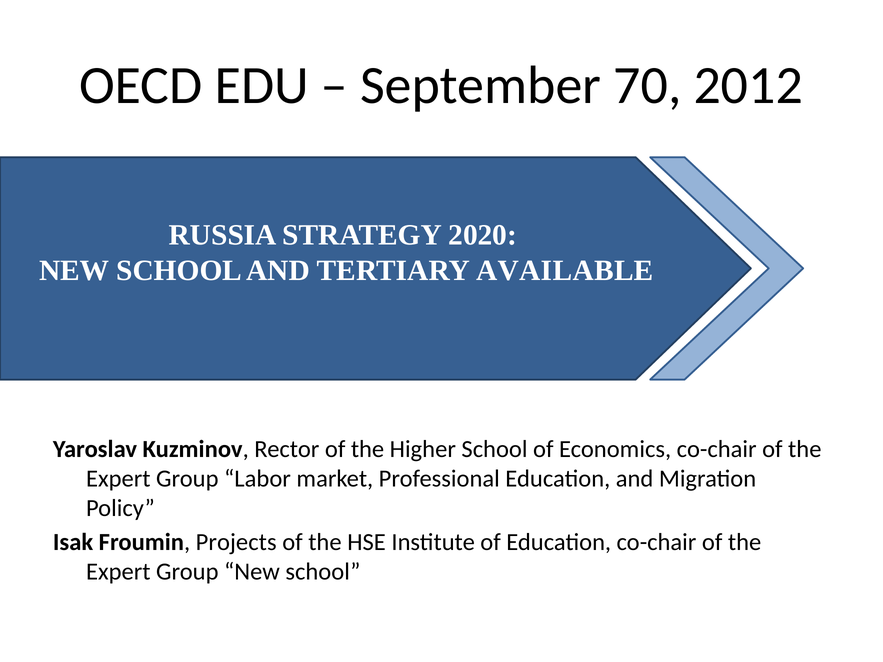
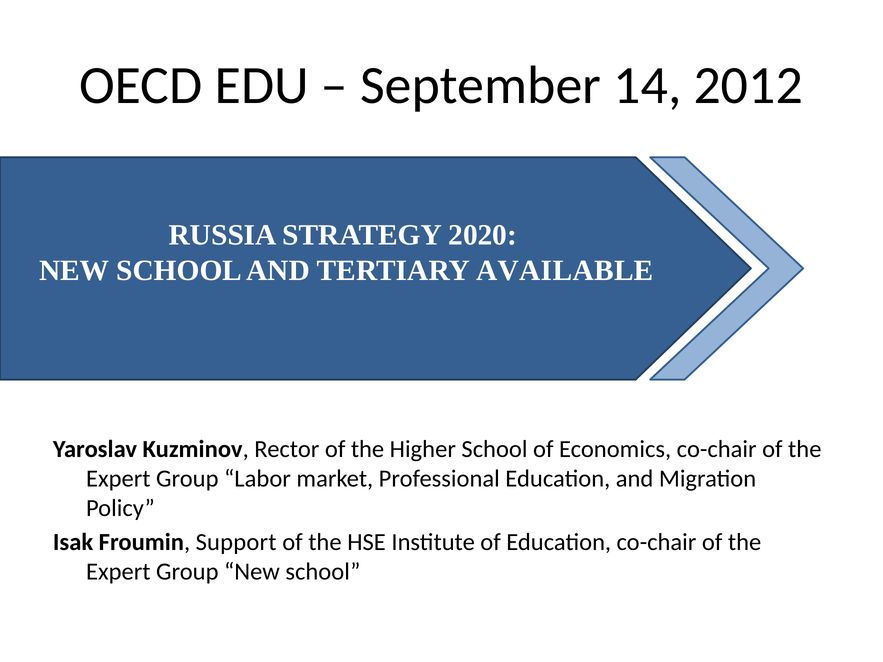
70: 70 -> 14
Projects: Projects -> Support
